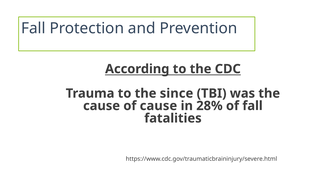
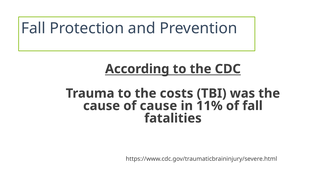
since: since -> costs
28%: 28% -> 11%
